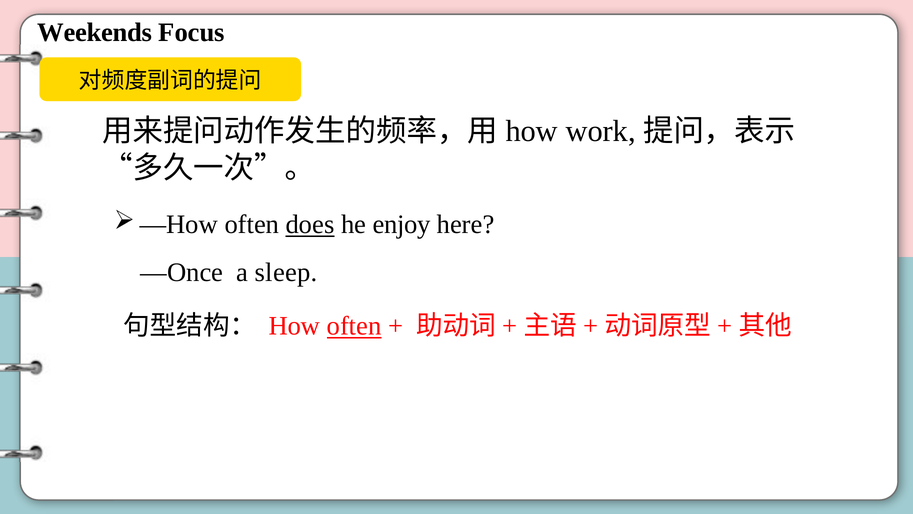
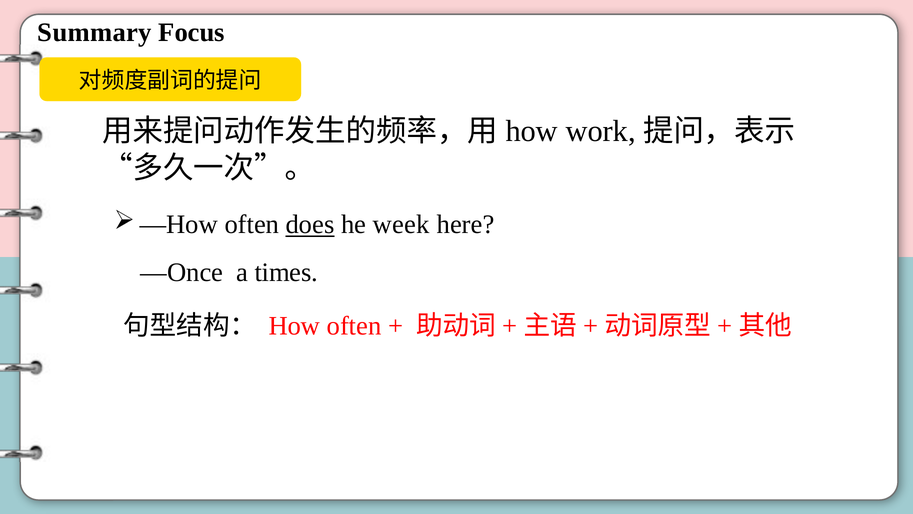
Weekends: Weekends -> Summary
enjoy: enjoy -> week
sleep: sleep -> times
often at (354, 326) underline: present -> none
